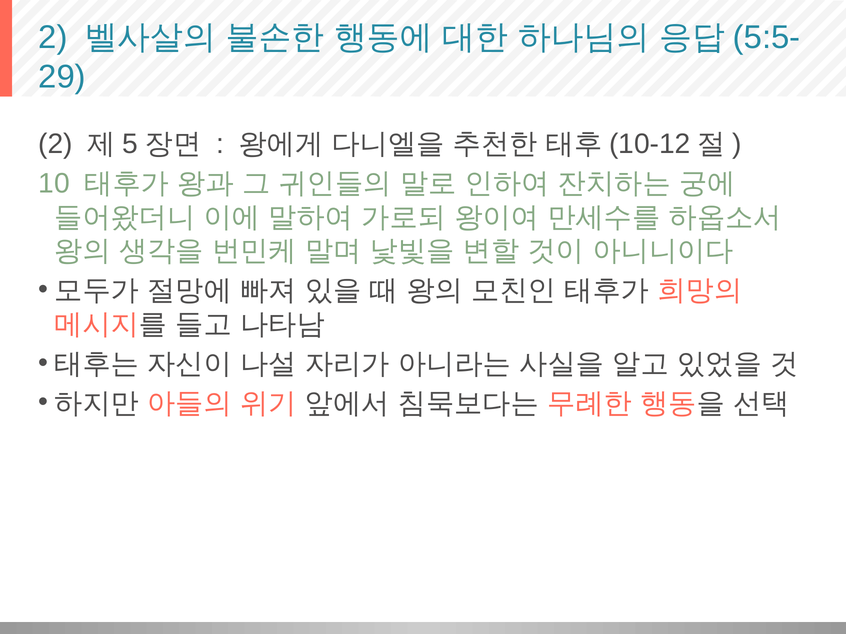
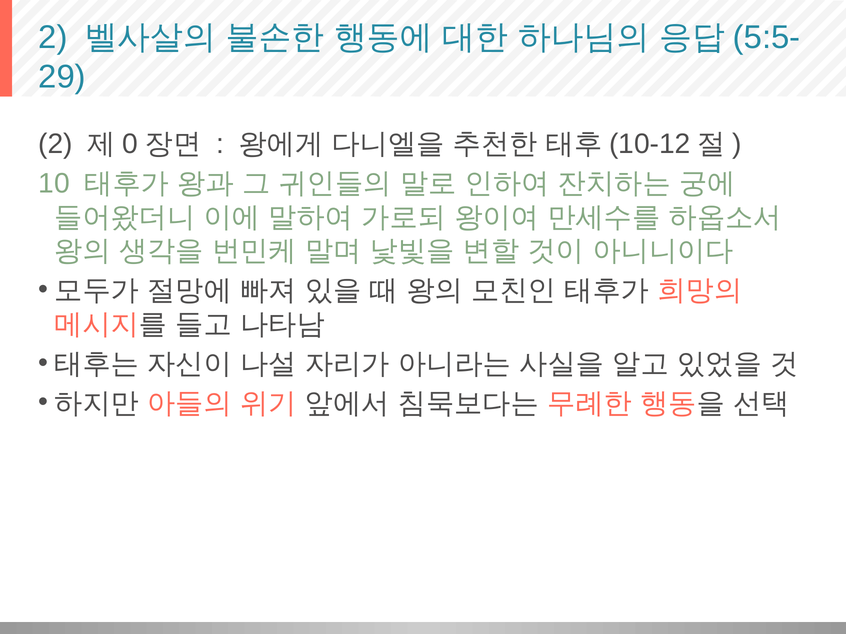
5: 5 -> 0
